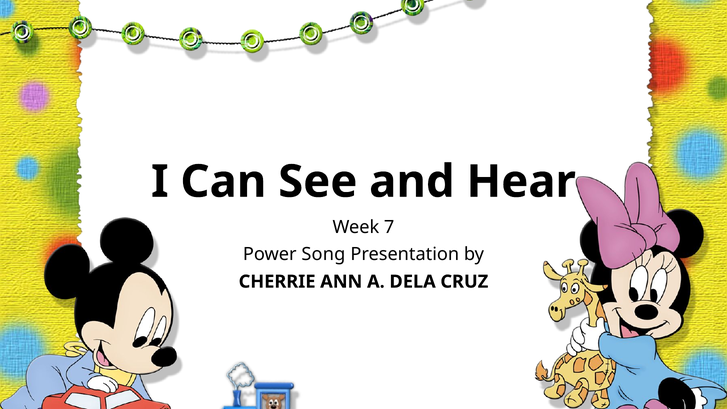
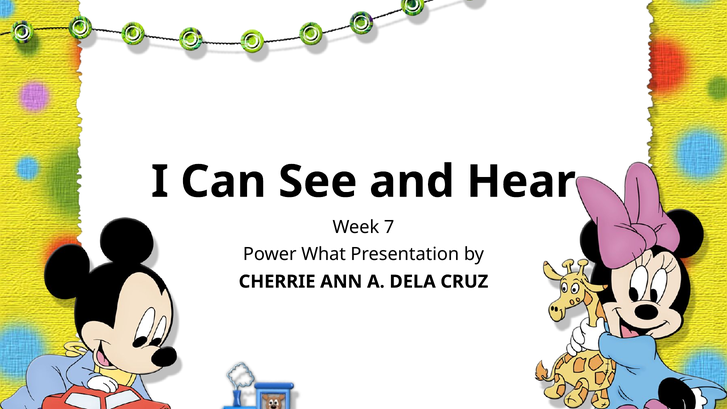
Song: Song -> What
